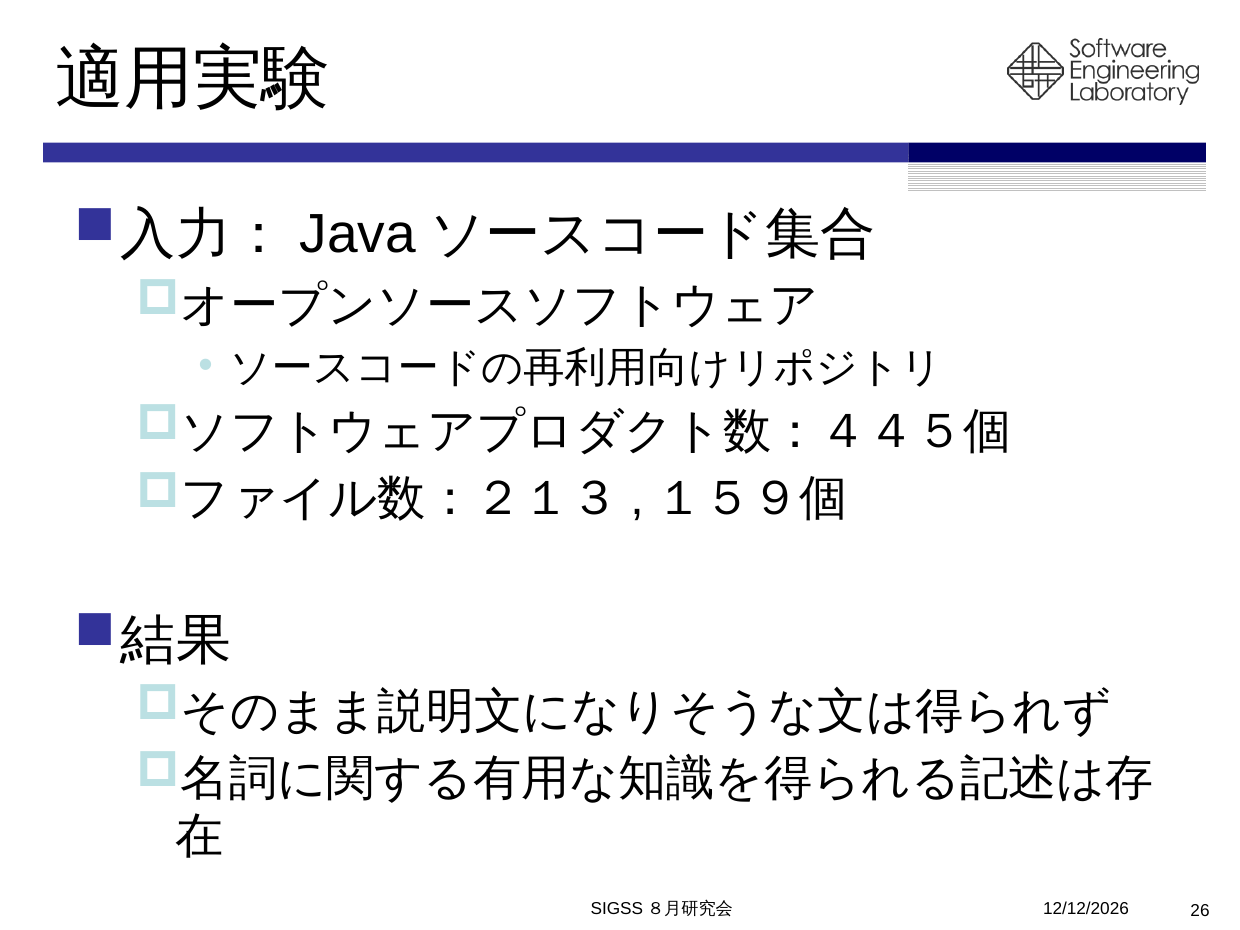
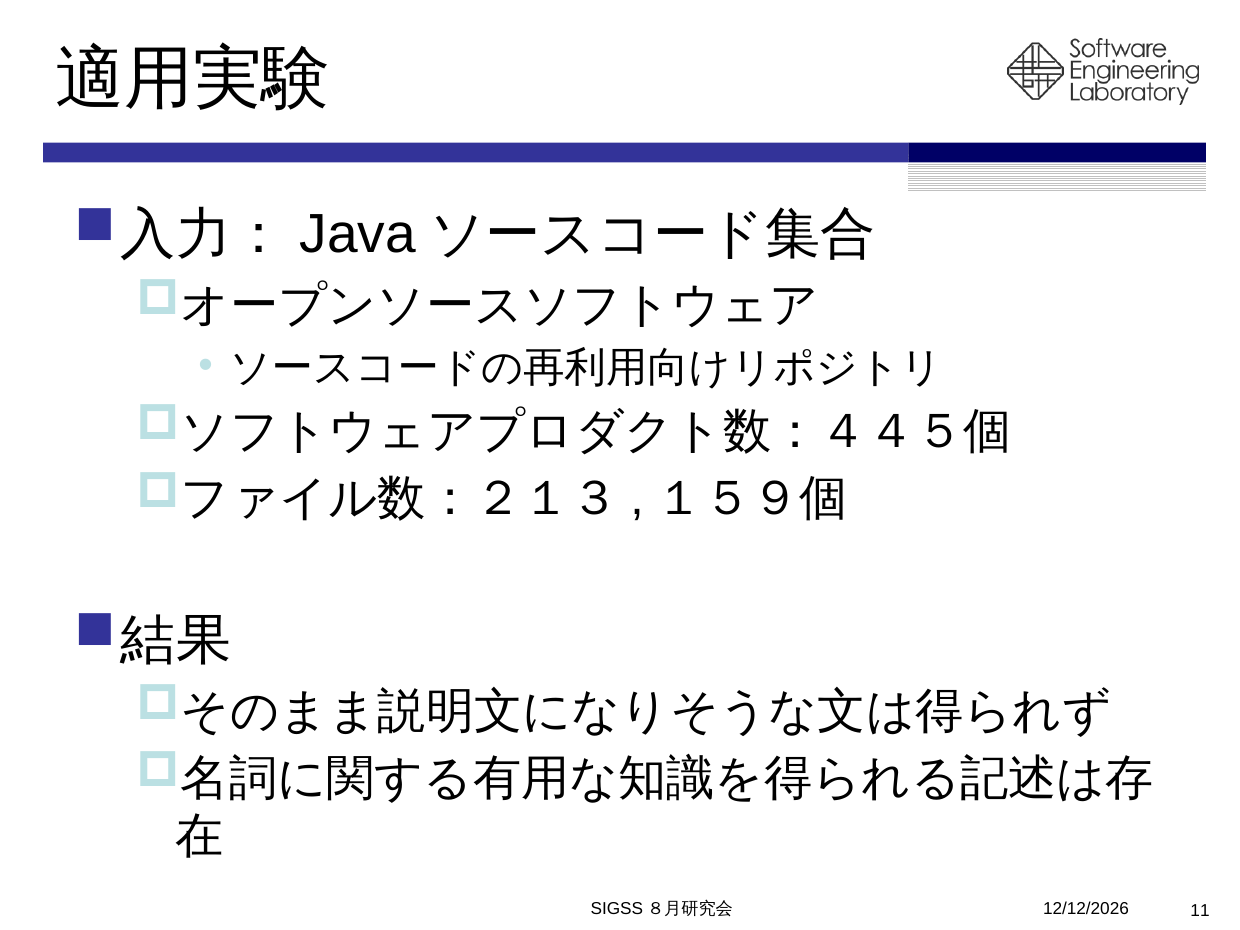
26: 26 -> 11
